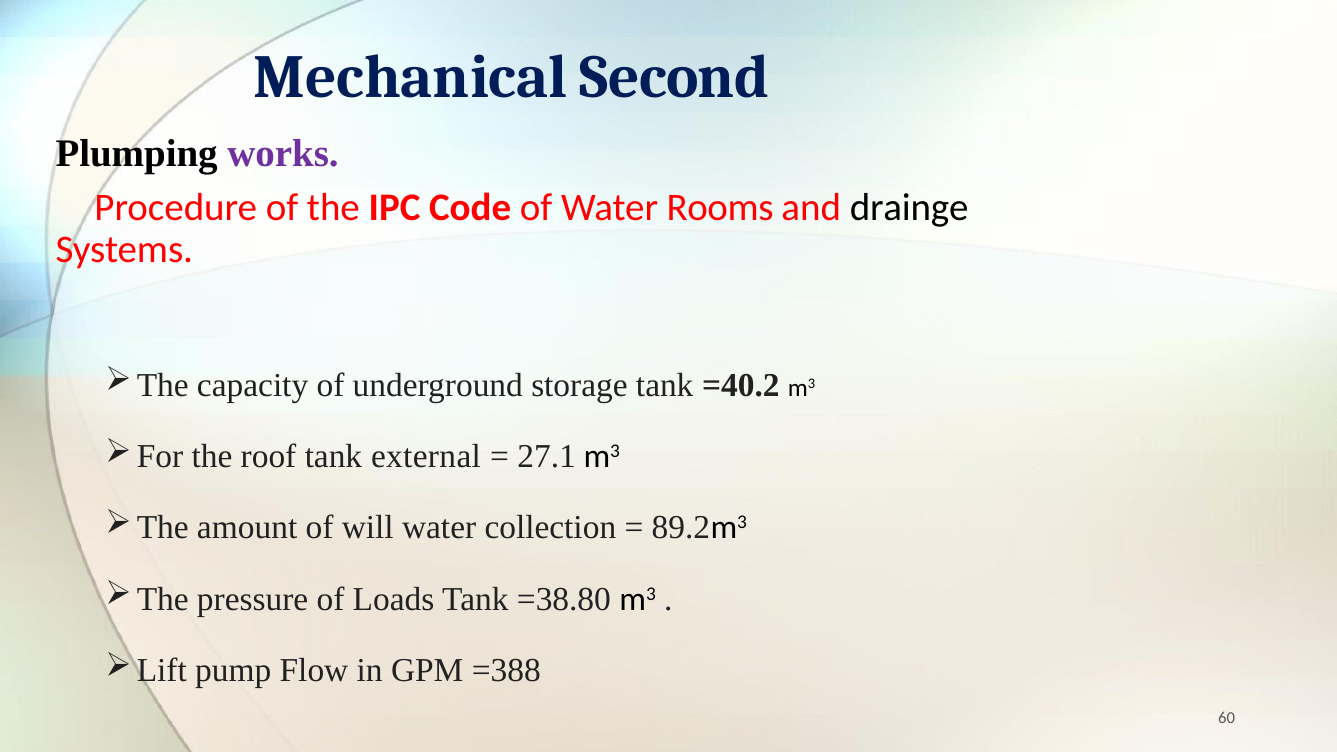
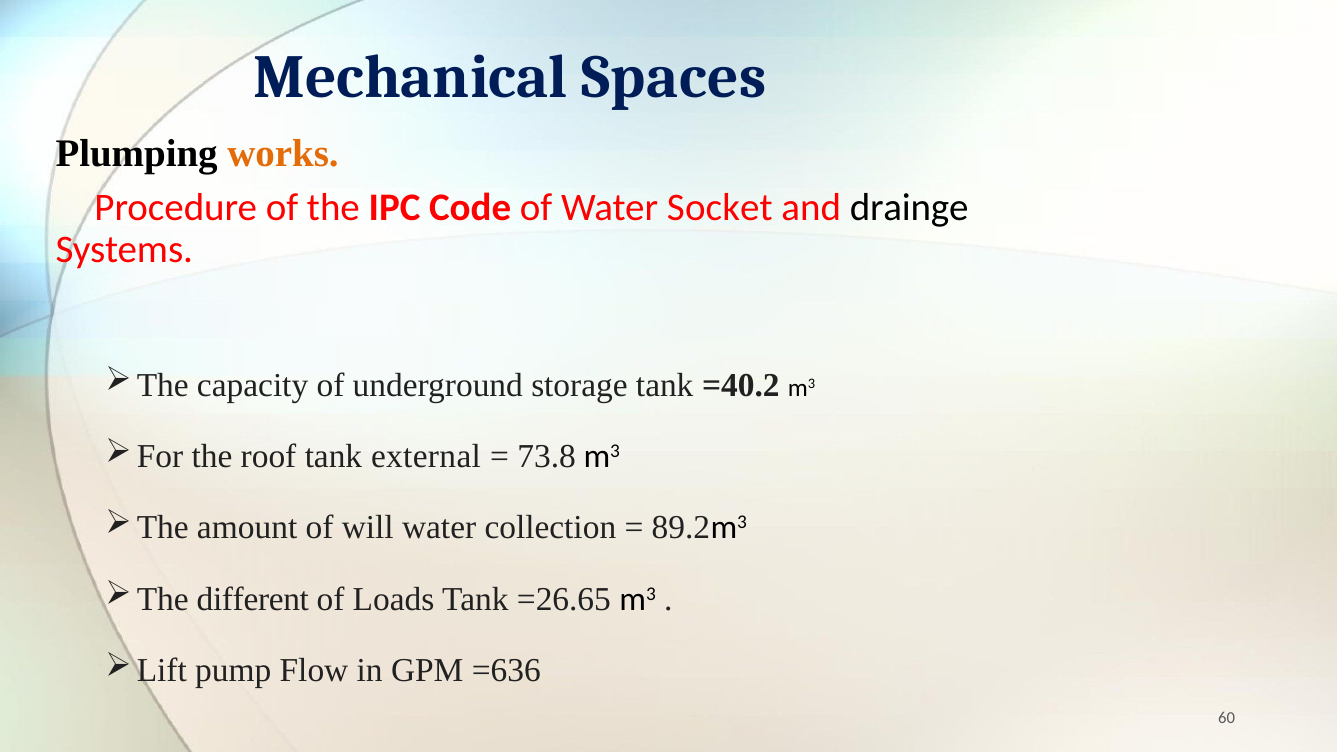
Second: Second -> Spaces
works colour: purple -> orange
Rooms: Rooms -> Socket
27.1: 27.1 -> 73.8
pressure: pressure -> different
=38.80: =38.80 -> =26.65
=388: =388 -> =636
